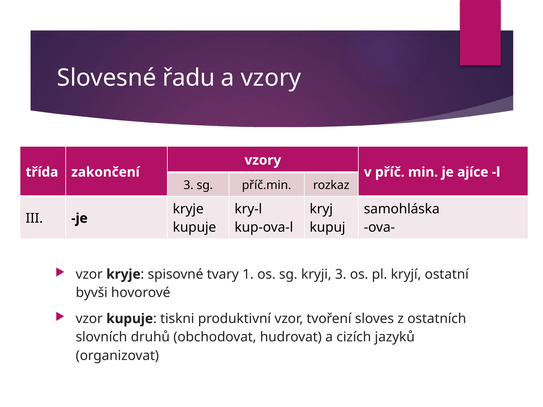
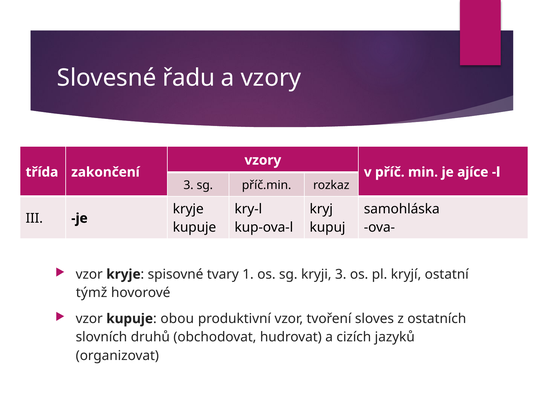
byvši: byvši -> týmž
tiskni: tiskni -> obou
